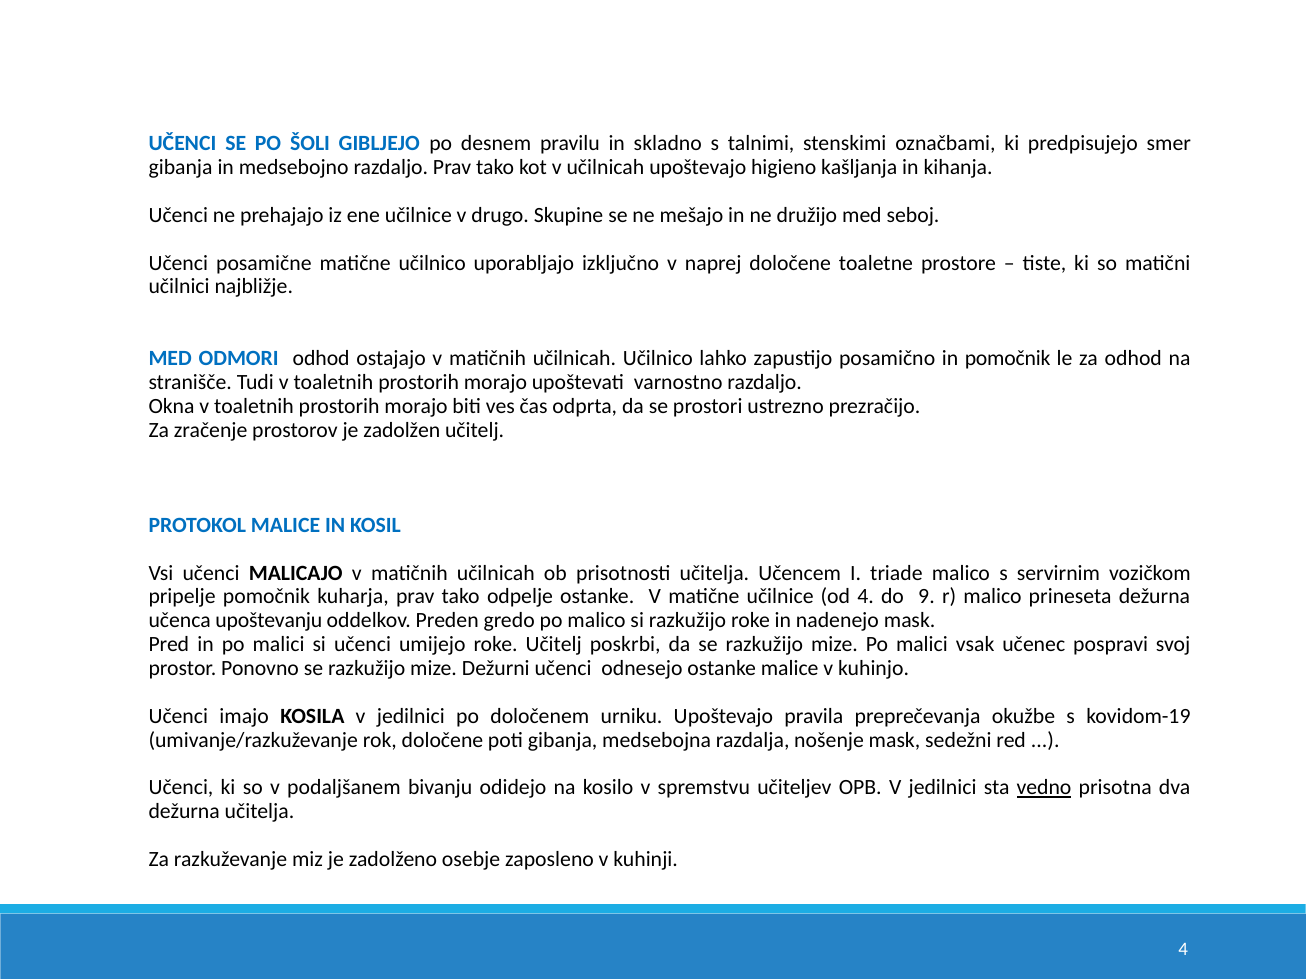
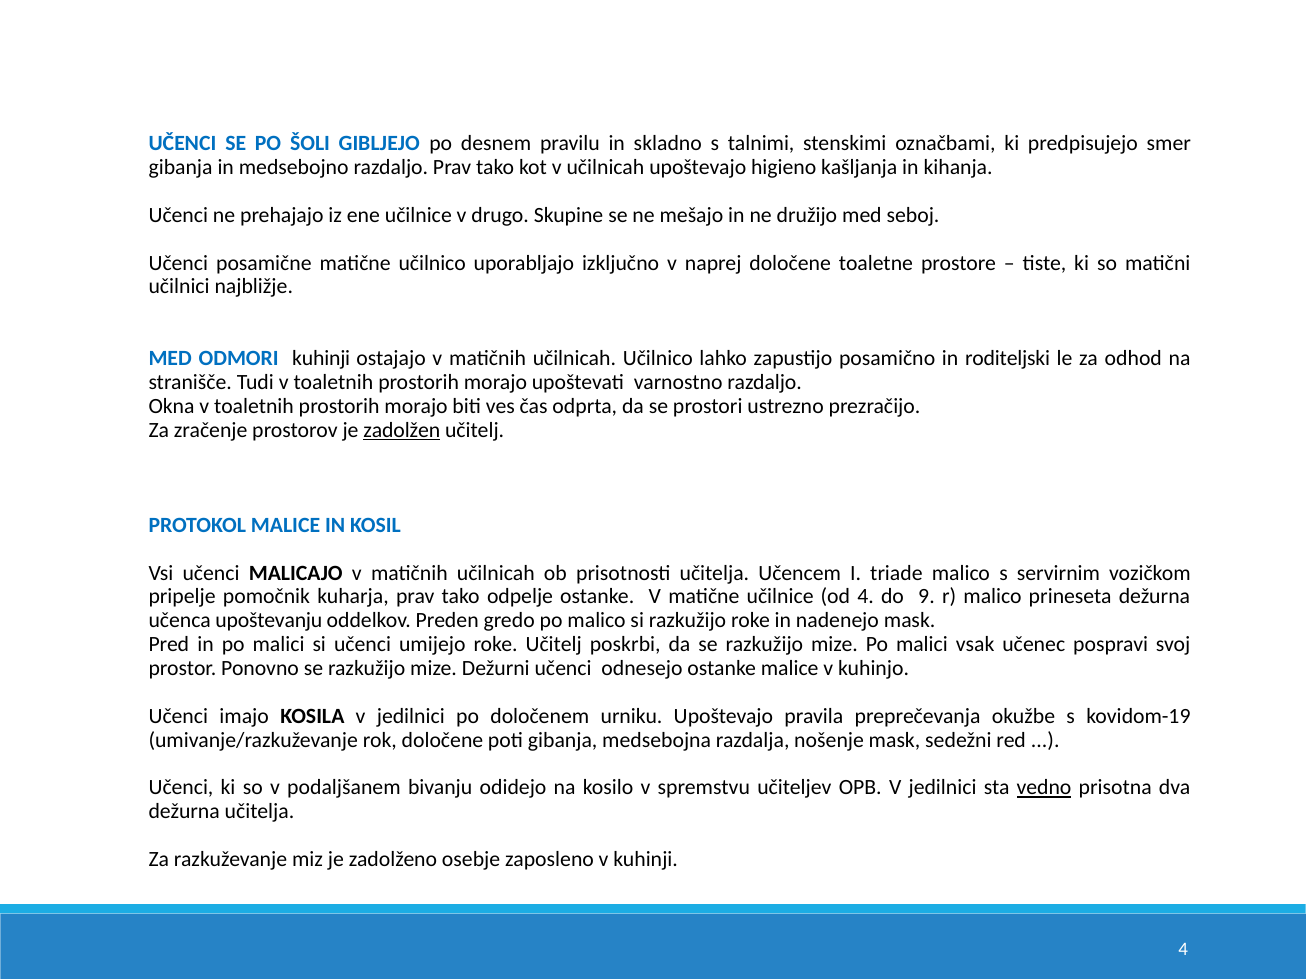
ODMORI odhod: odhod -> kuhinji
in pomočnik: pomočnik -> roditeljski
zadolžen underline: none -> present
